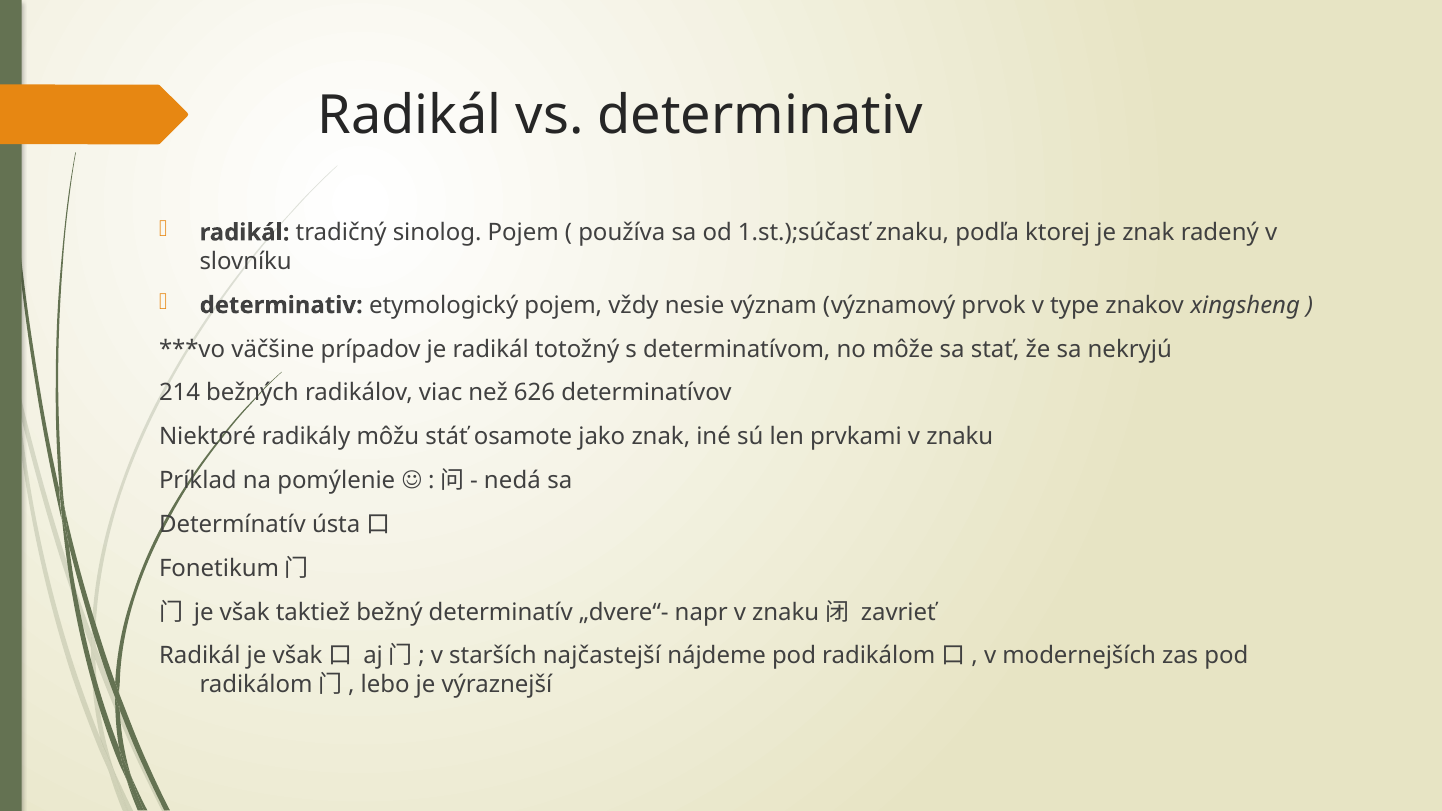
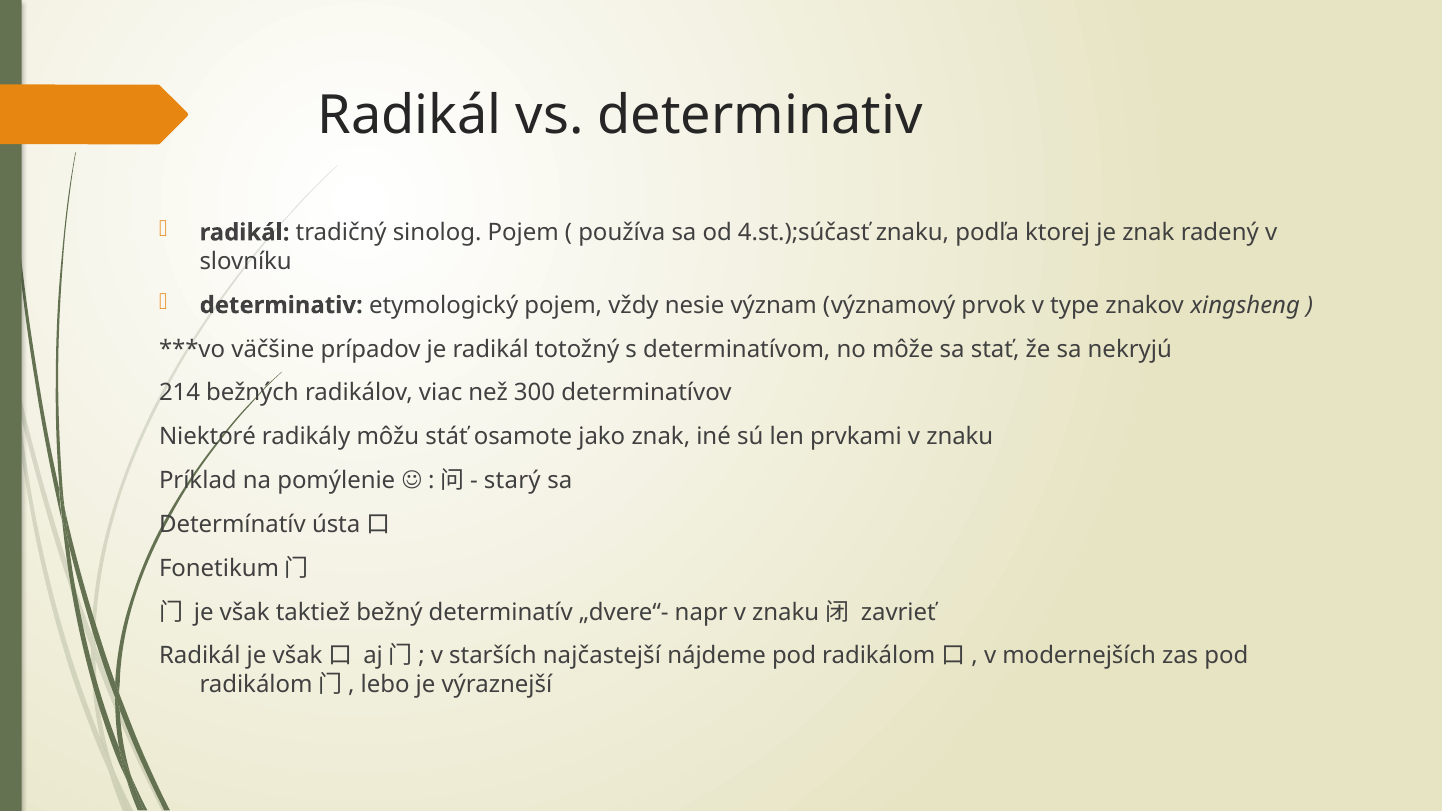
1.st.);súčasť: 1.st.);súčasť -> 4.st.);súčasť
626: 626 -> 300
nedá: nedá -> starý
